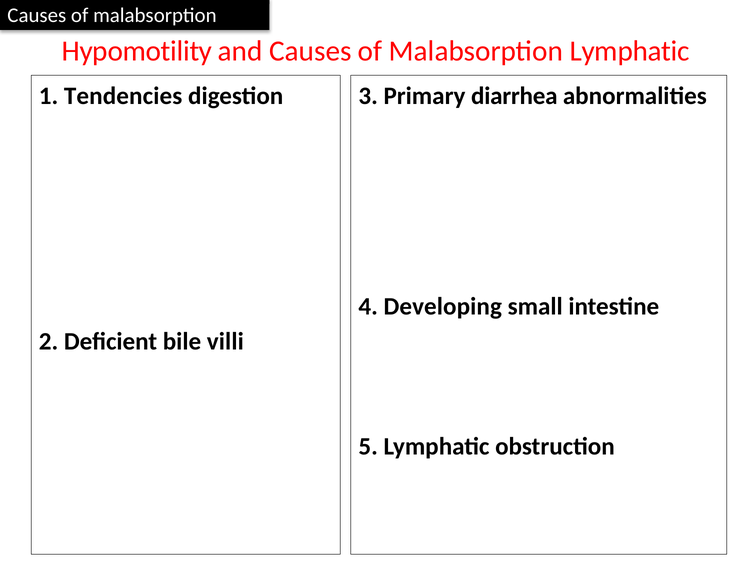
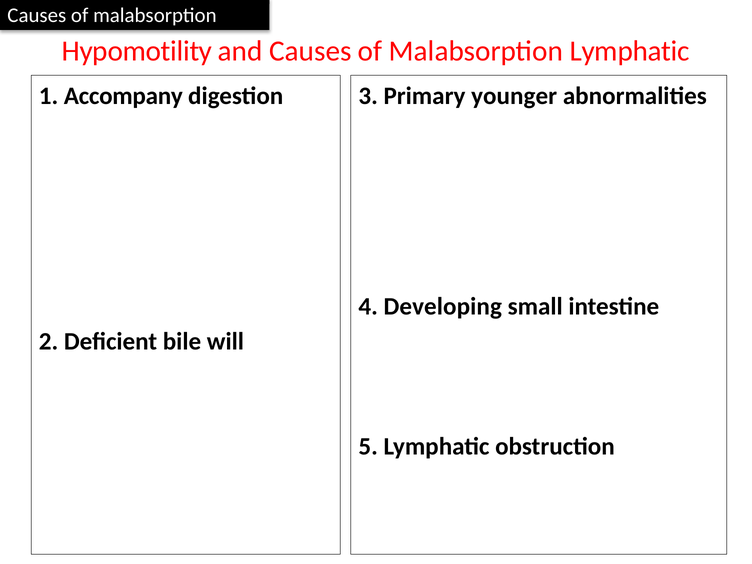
Tendencies: Tendencies -> Accompany
diarrhea: diarrhea -> younger
villi: villi -> will
